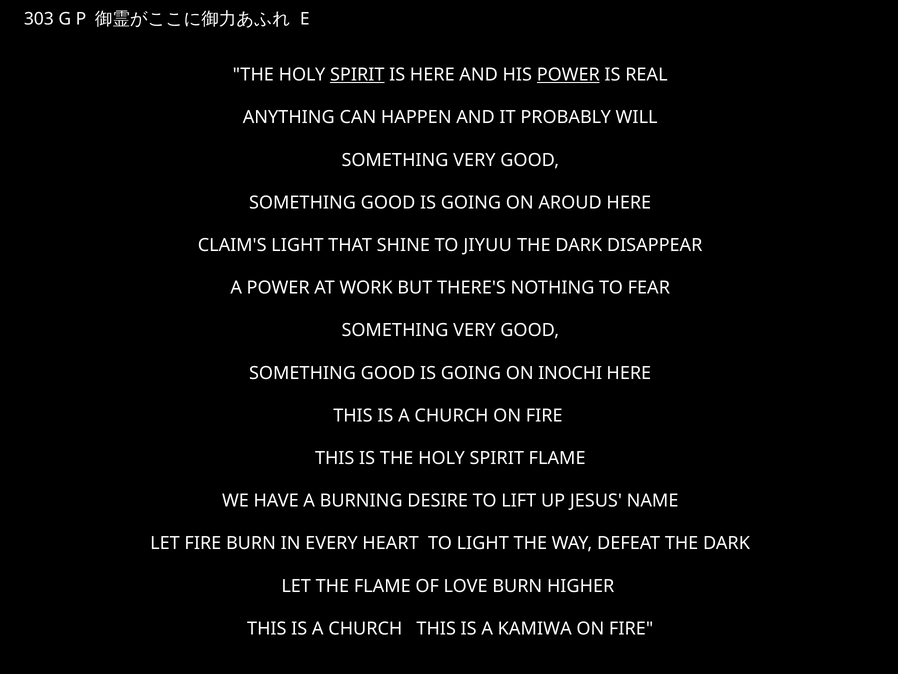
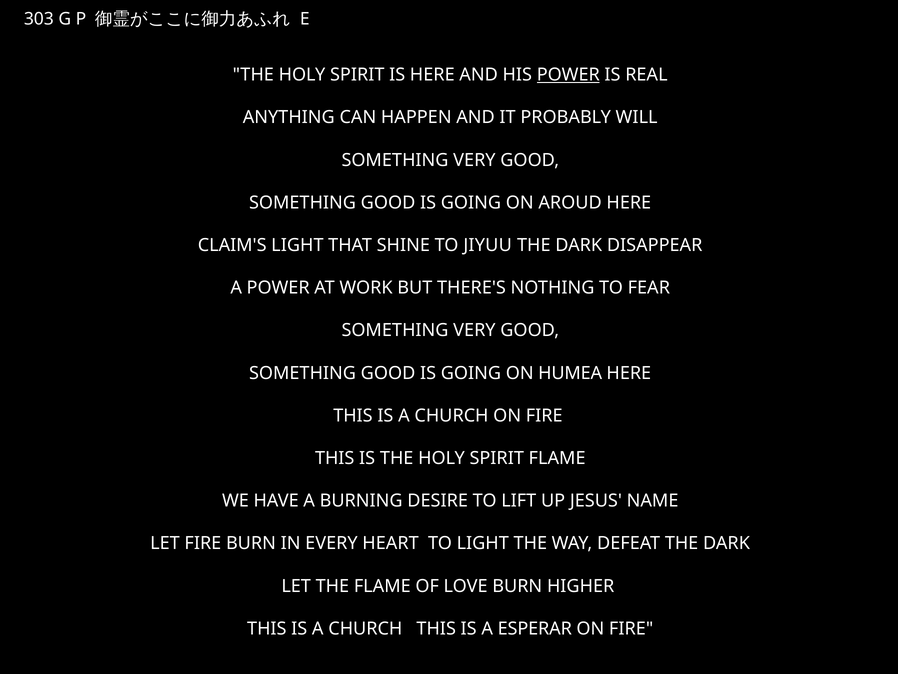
SPIRIT at (357, 75) underline: present -> none
INOCHI: INOCHI -> HUMEA
KAMIWA: KAMIWA -> ESPERAR
